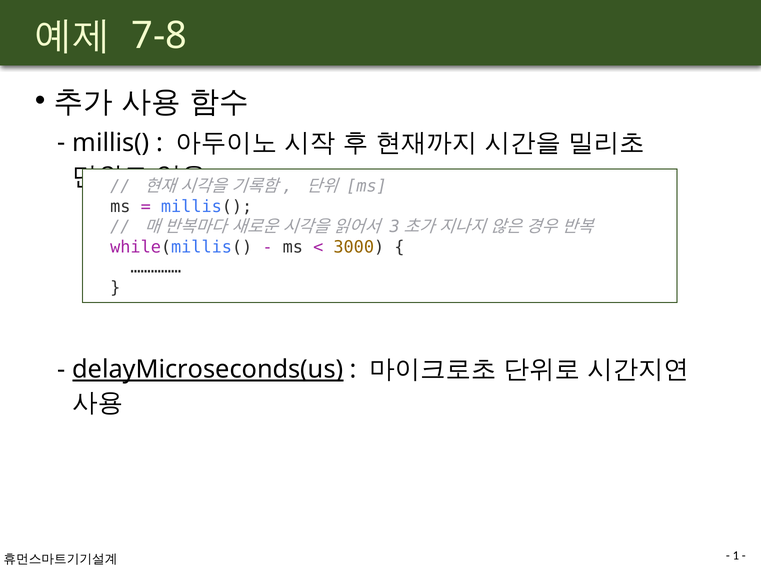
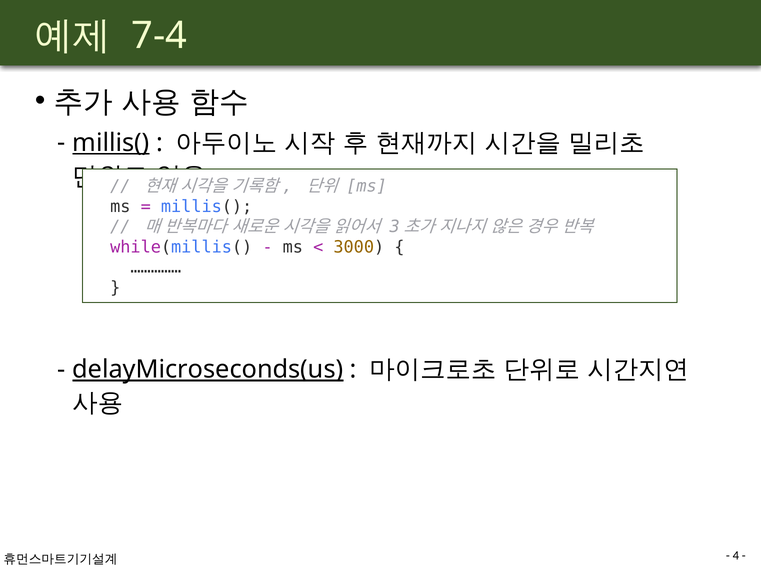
7-8: 7-8 -> 7-4
millis( at (111, 143) underline: none -> present
1: 1 -> 4
